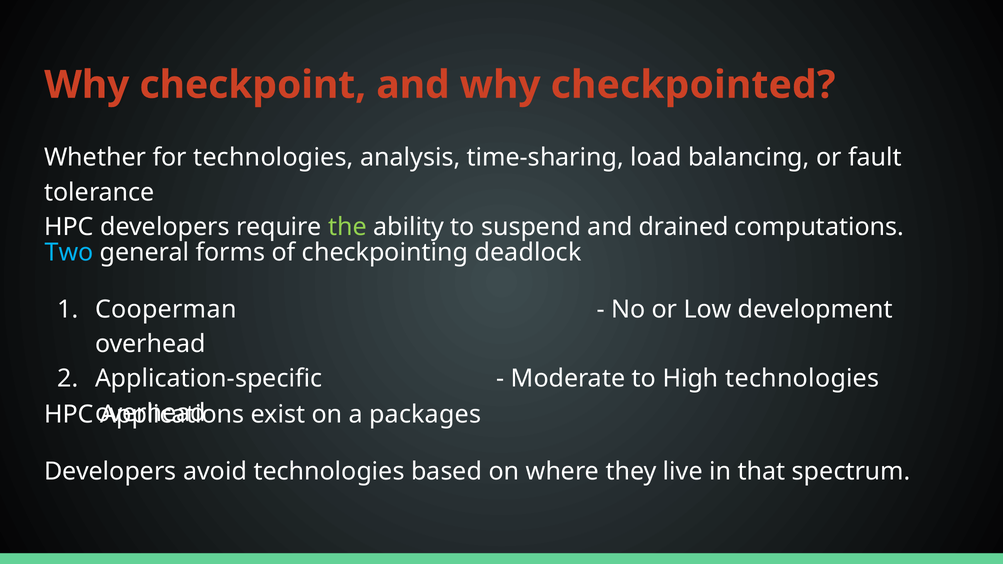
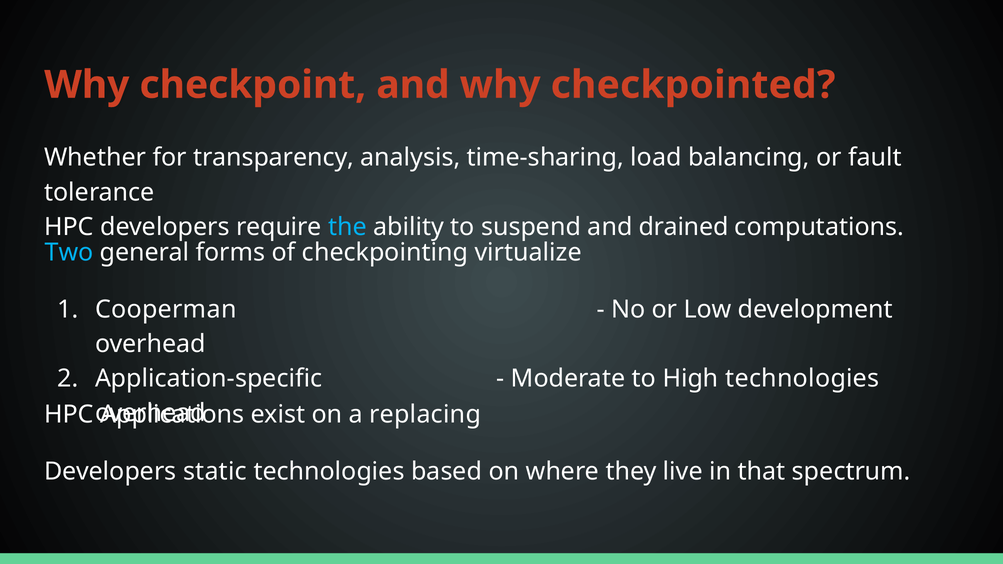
for technologies: technologies -> transparency
the colour: light green -> light blue
deadlock: deadlock -> virtualize
packages: packages -> replacing
avoid: avoid -> static
